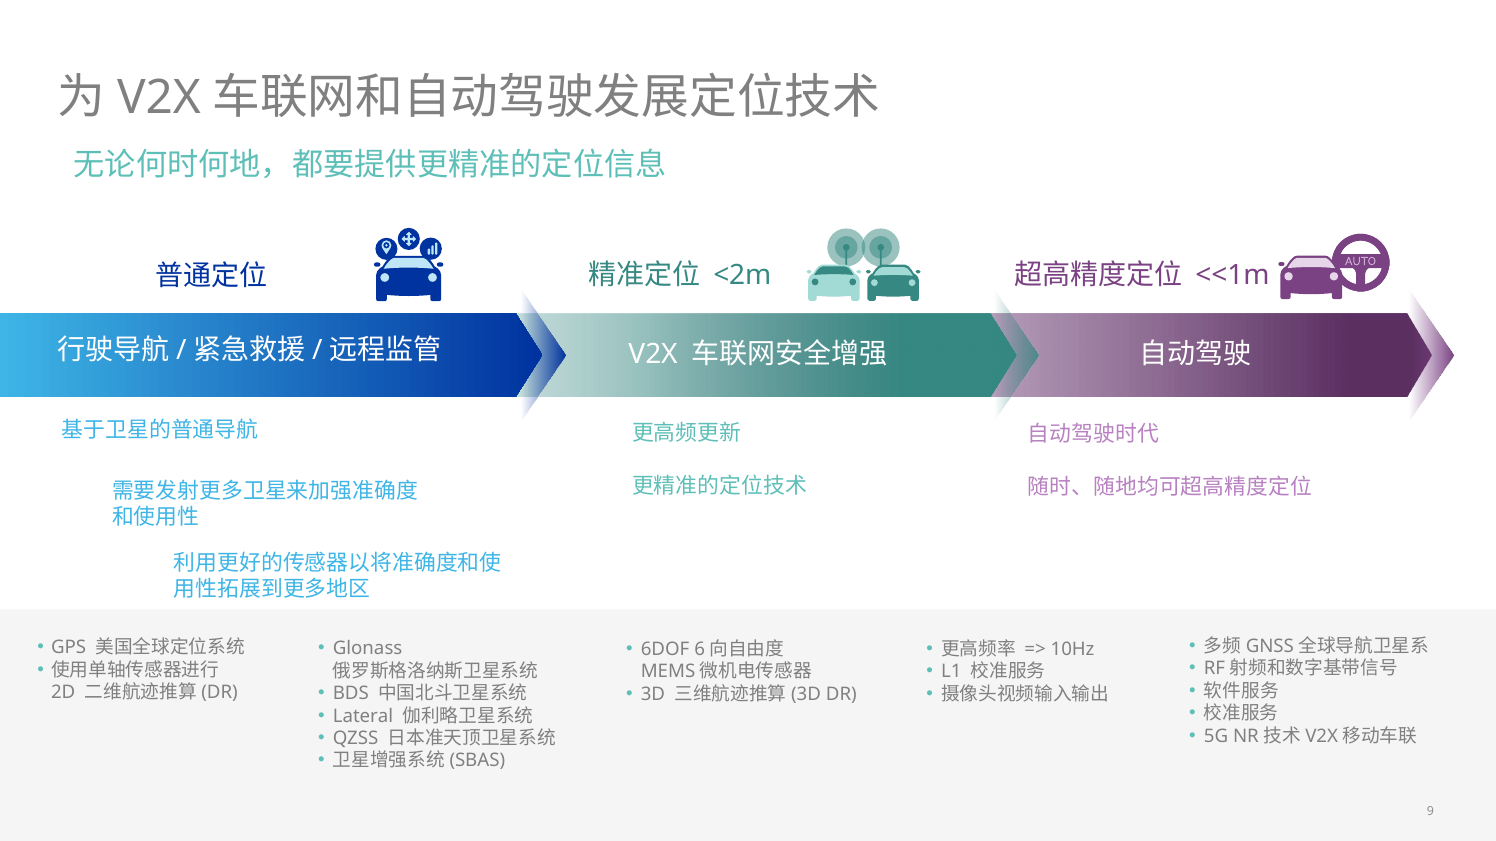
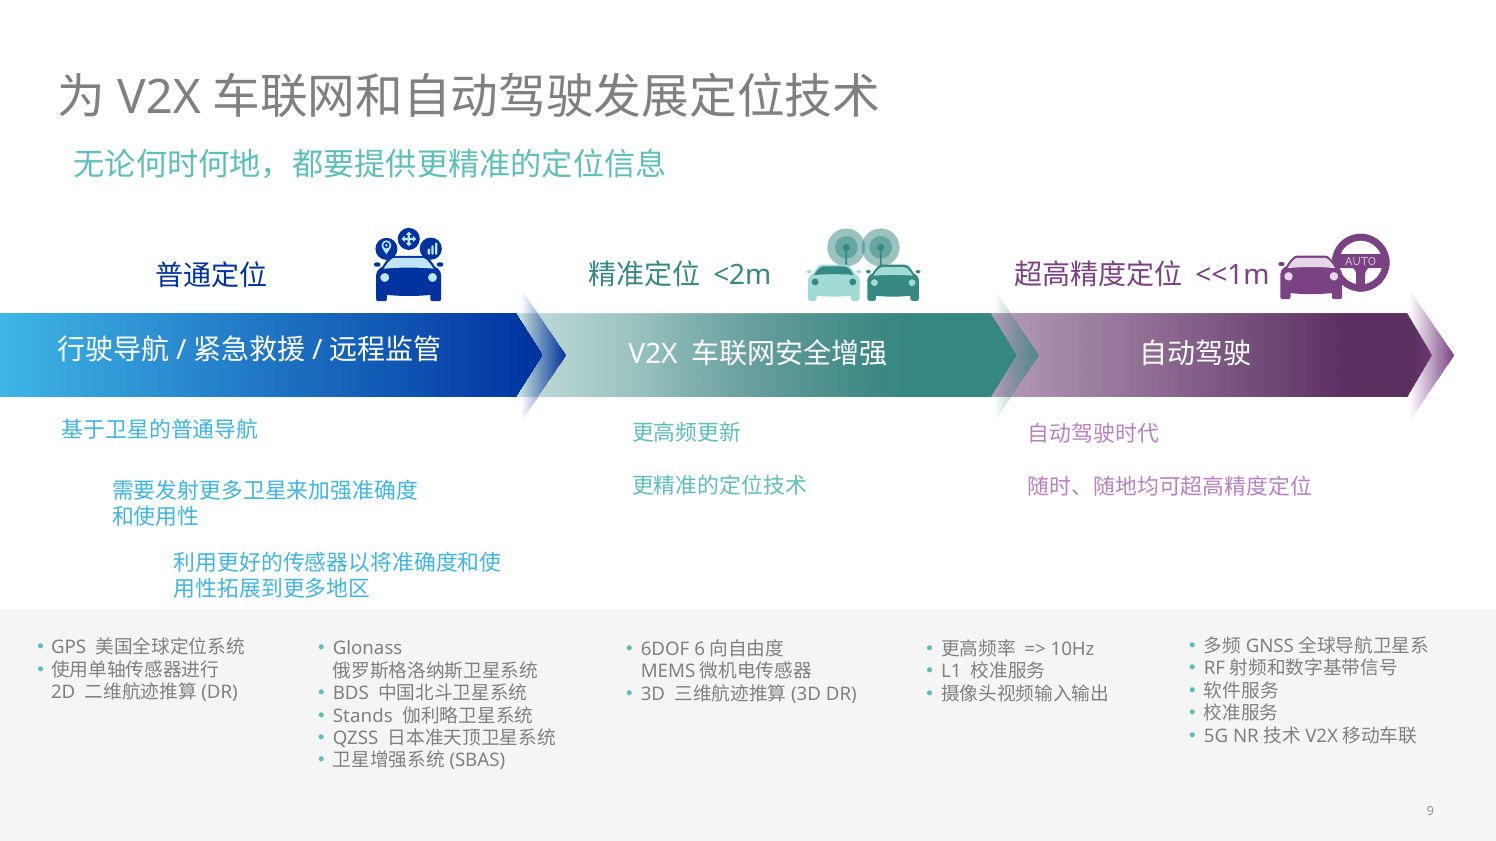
Lateral: Lateral -> Stands
